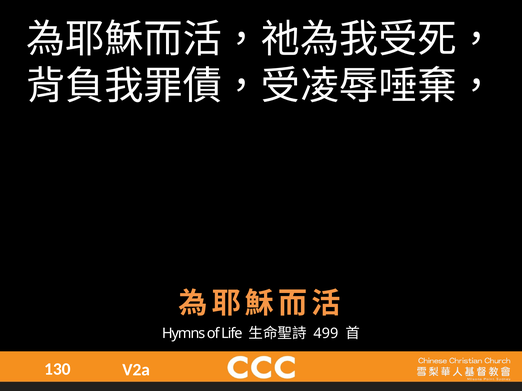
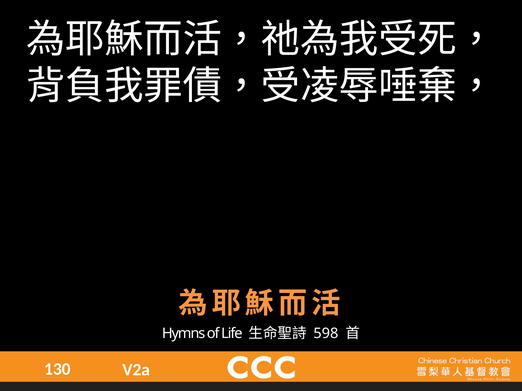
499: 499 -> 598
